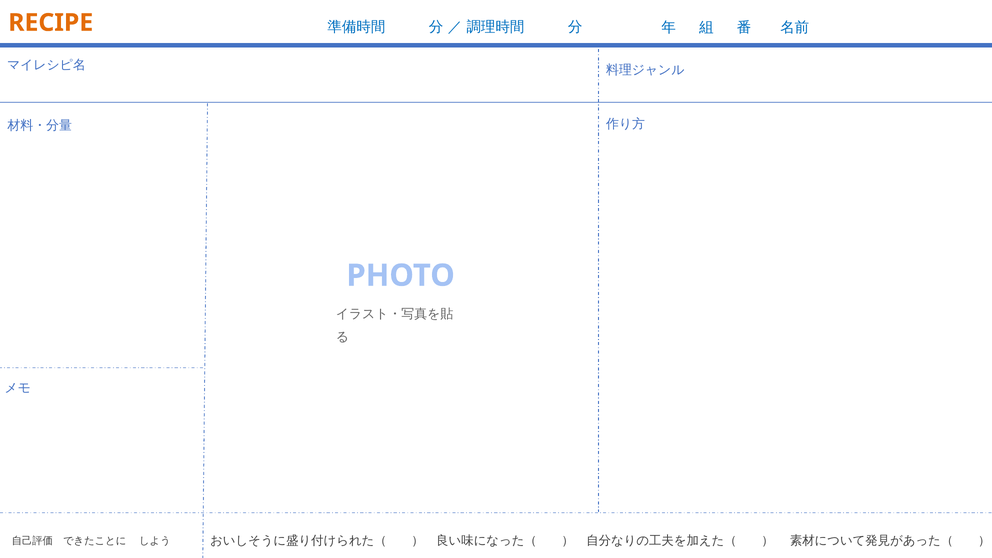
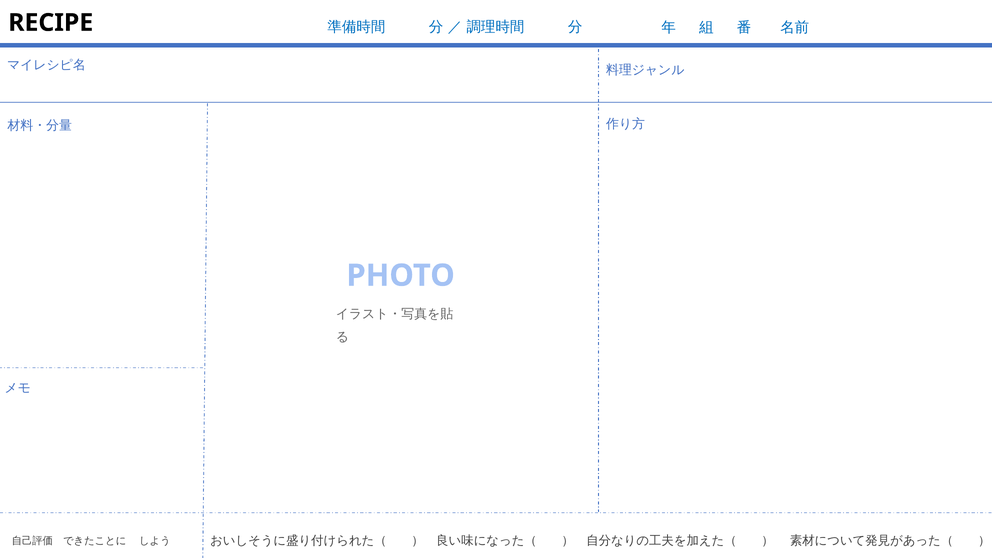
RECIPE colour: orange -> black
